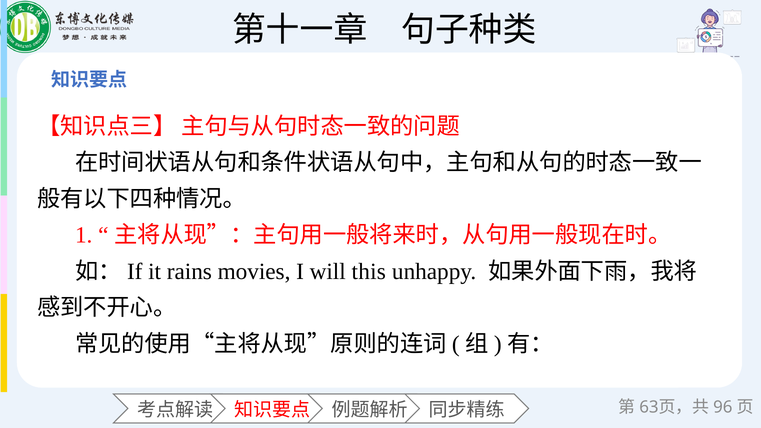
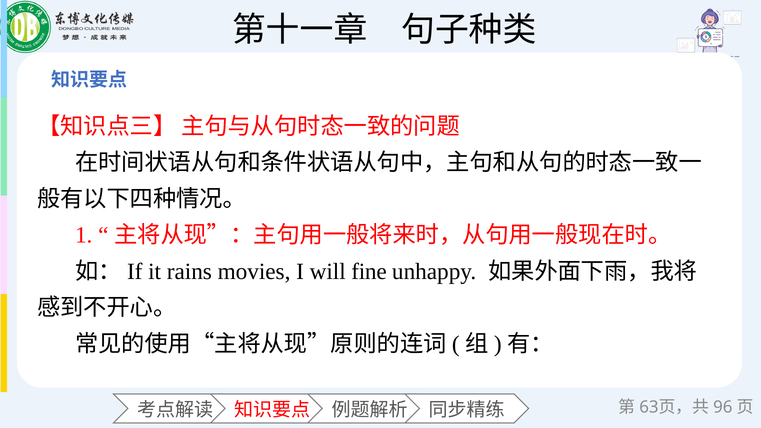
this: this -> fine
